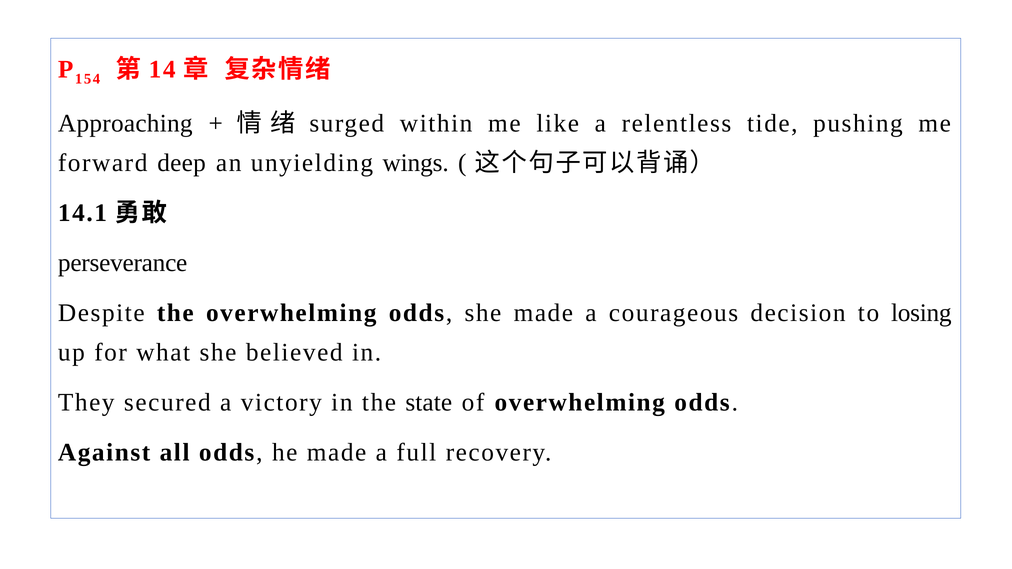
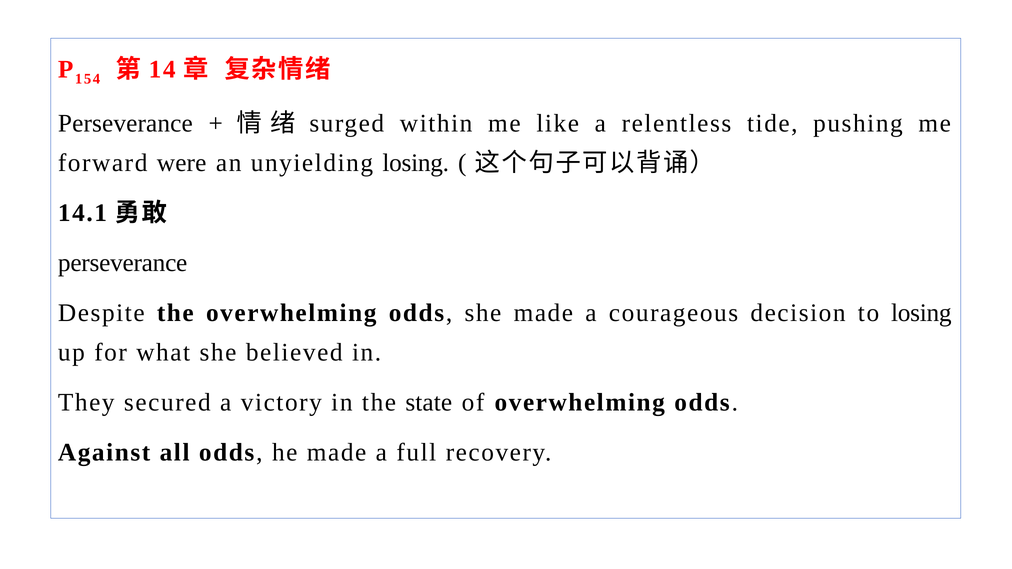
Approaching at (125, 124): Approaching -> Perseverance
deep: deep -> were
unyielding wings: wings -> losing
